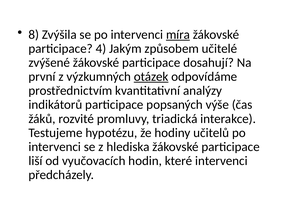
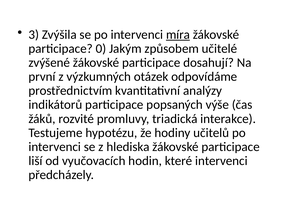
8: 8 -> 3
4: 4 -> 0
otázek underline: present -> none
